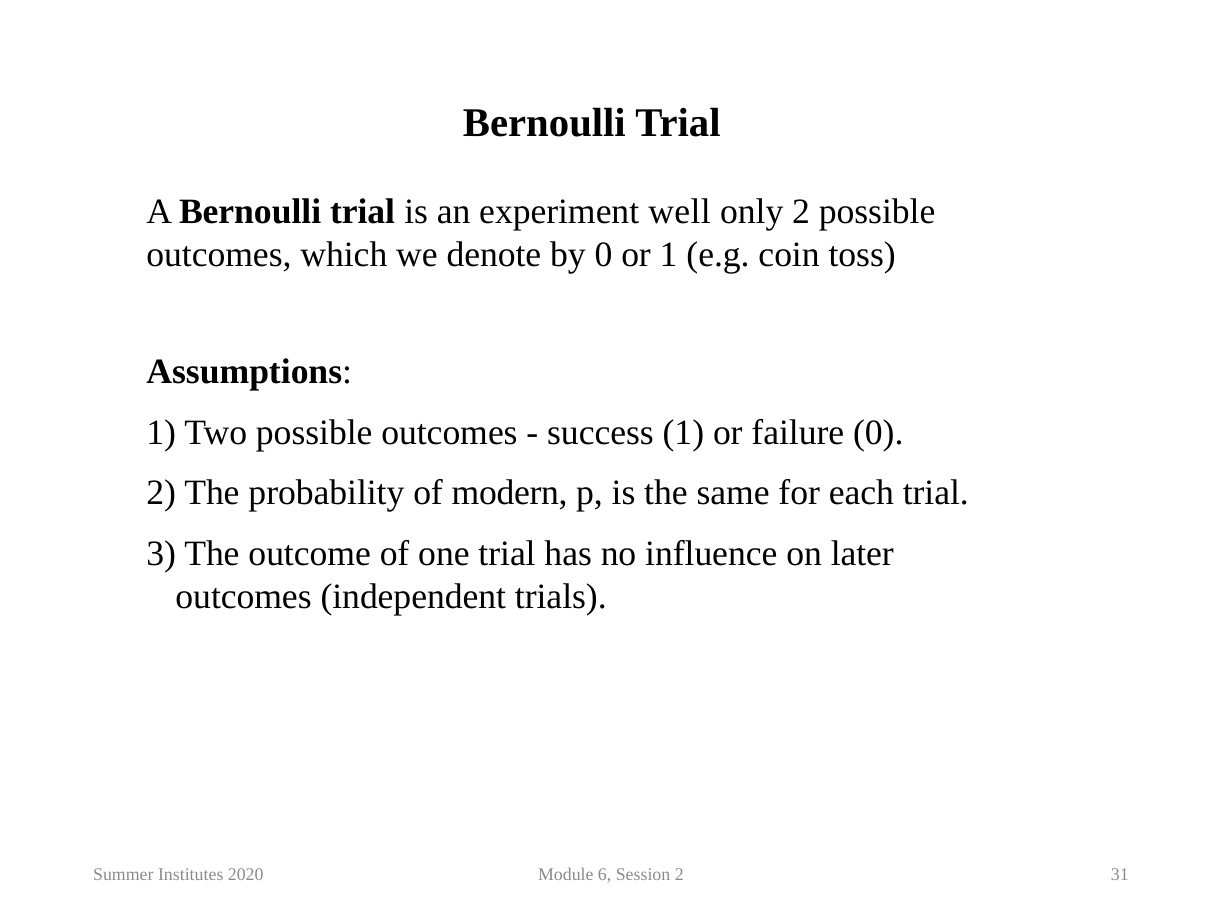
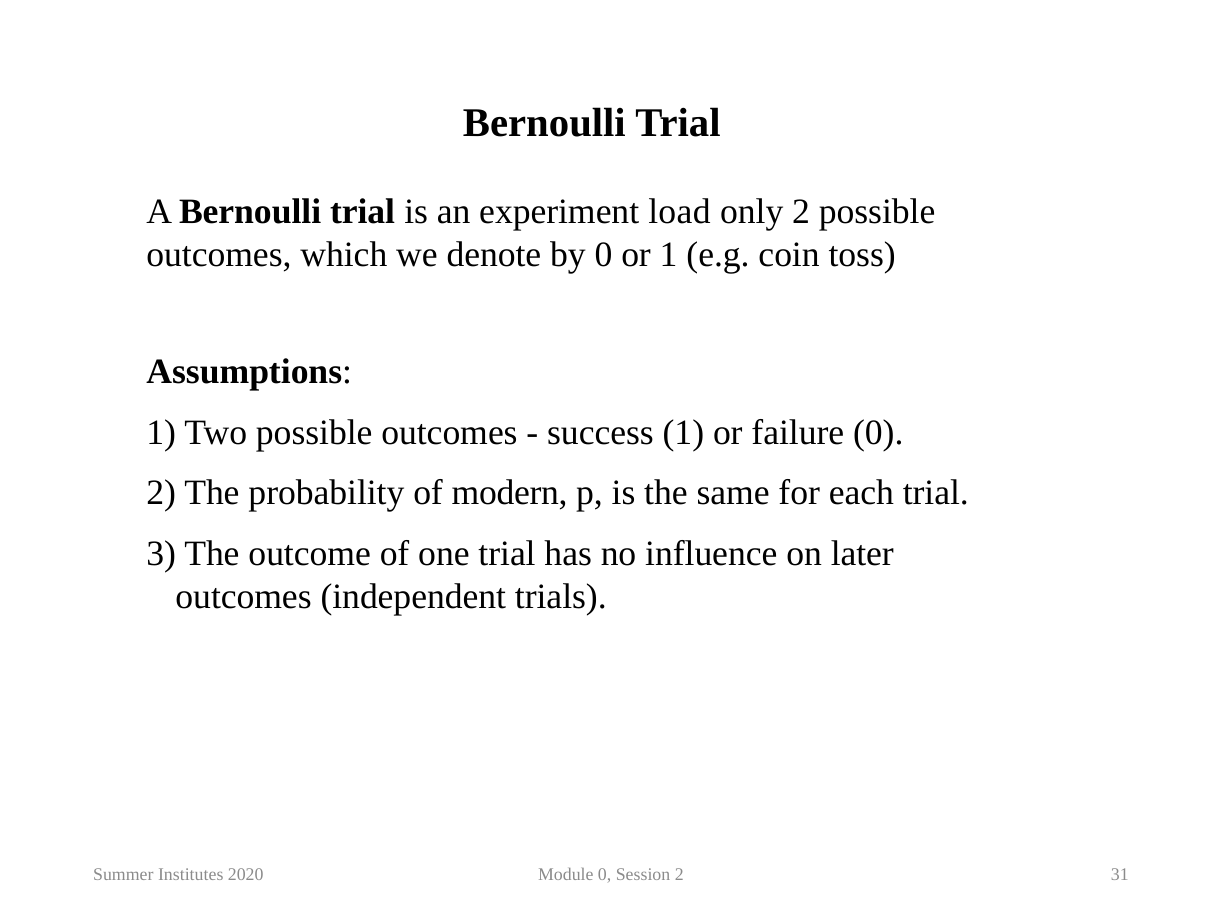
well: well -> load
Module 6: 6 -> 0
